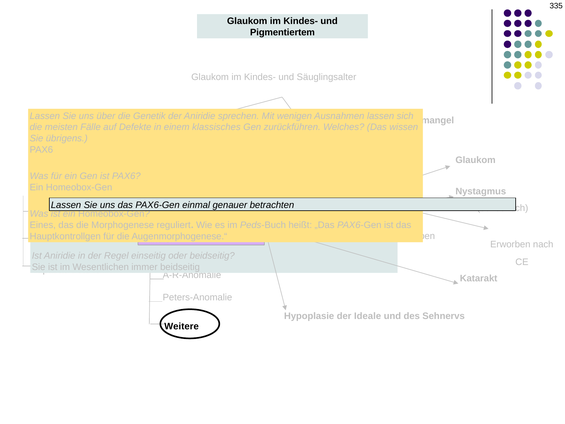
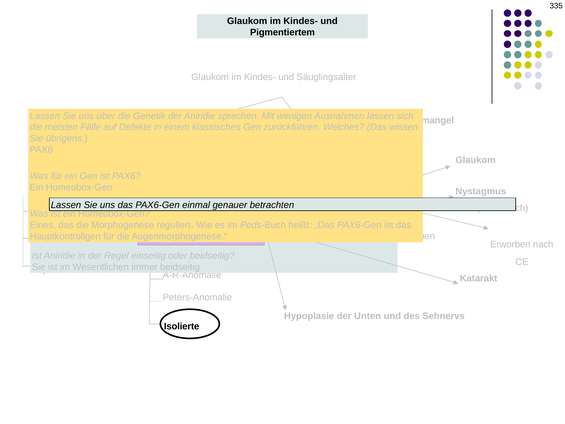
Ideale: Ideale -> Unten
Weitere: Weitere -> Isolierte
